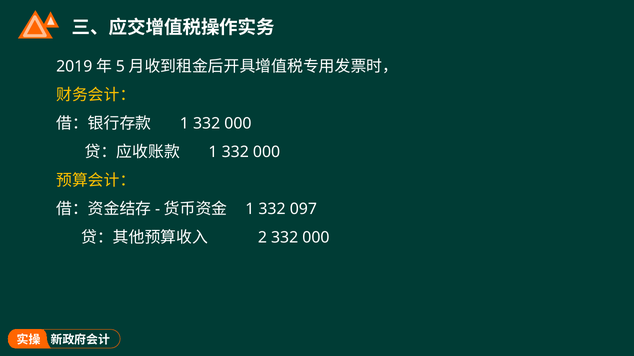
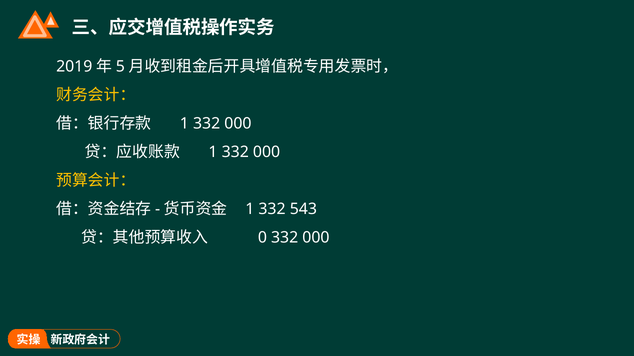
097: 097 -> 543
2: 2 -> 0
